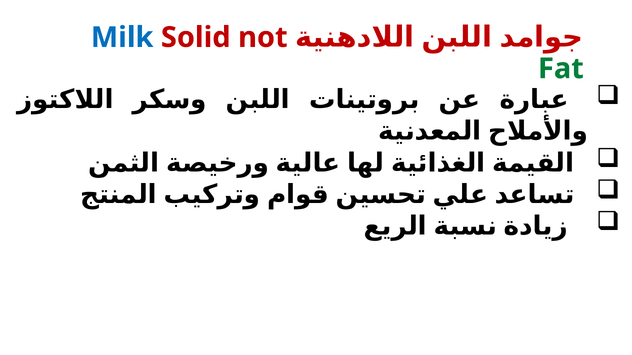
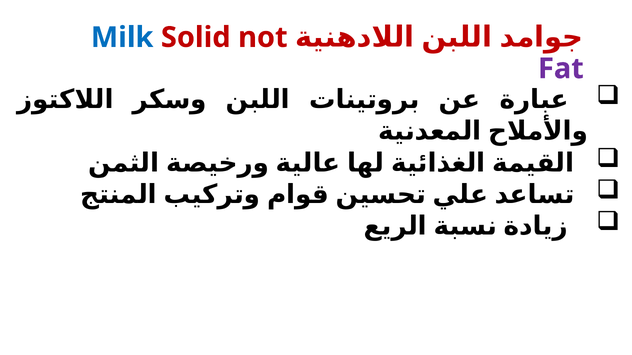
Fat colour: green -> purple
